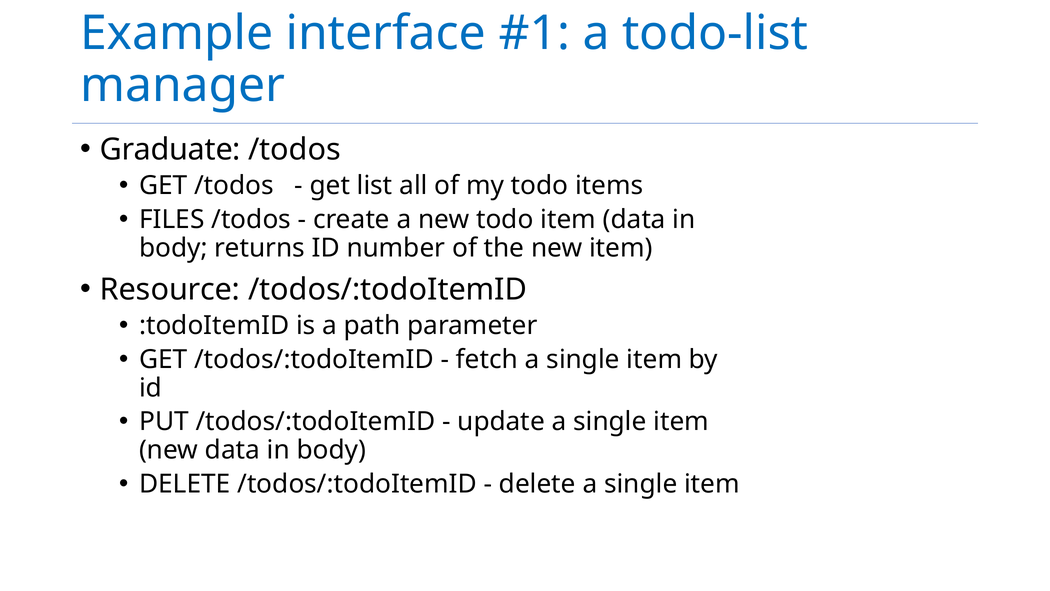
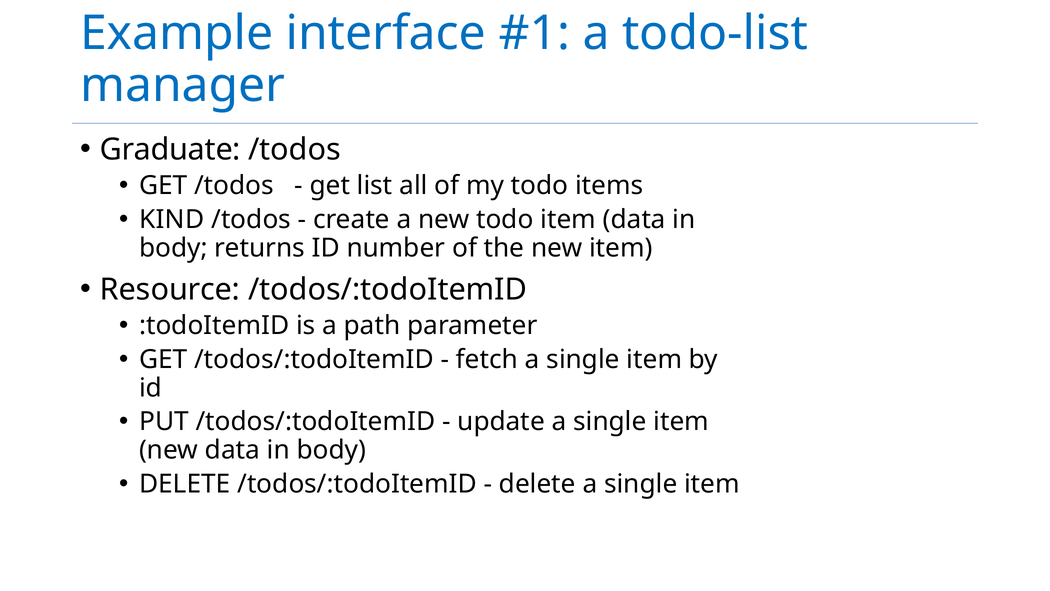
FILES: FILES -> KIND
